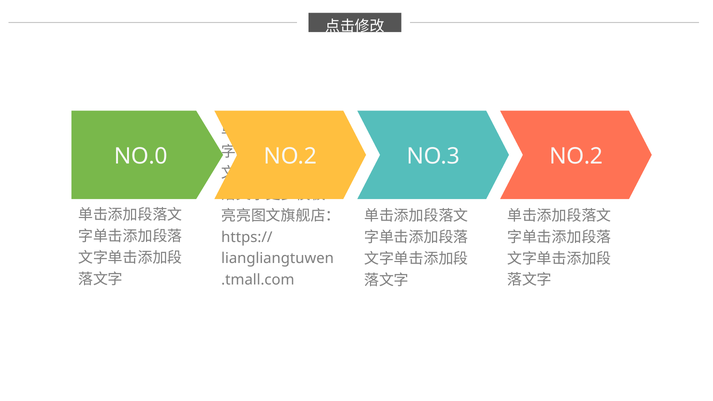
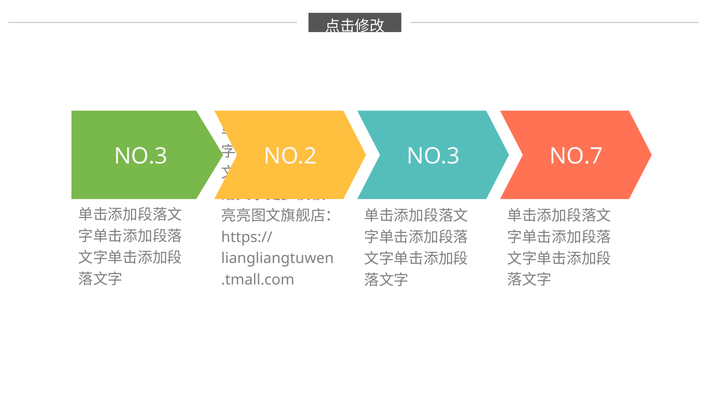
NO.0 at (141, 156): NO.0 -> NO.3
NO.3 NO.2: NO.2 -> NO.7
